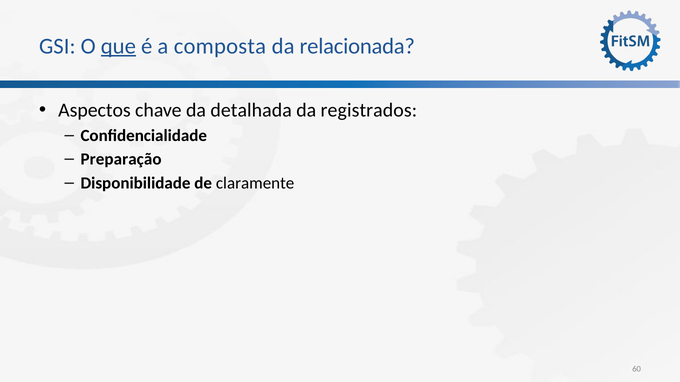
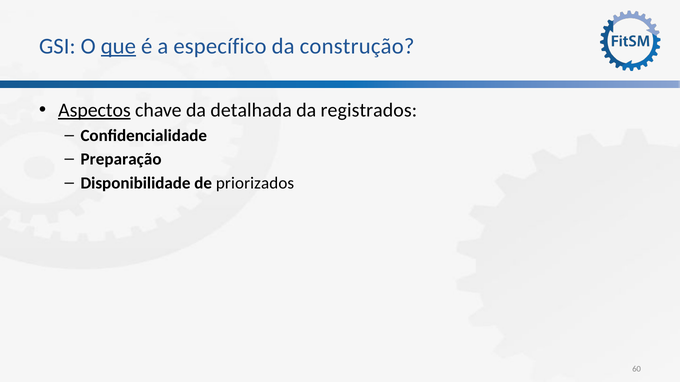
composta: composta -> específico
relacionada: relacionada -> construção
Aspectos underline: none -> present
claramente: claramente -> priorizados
